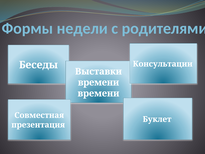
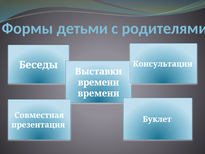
недели: недели -> детьми
